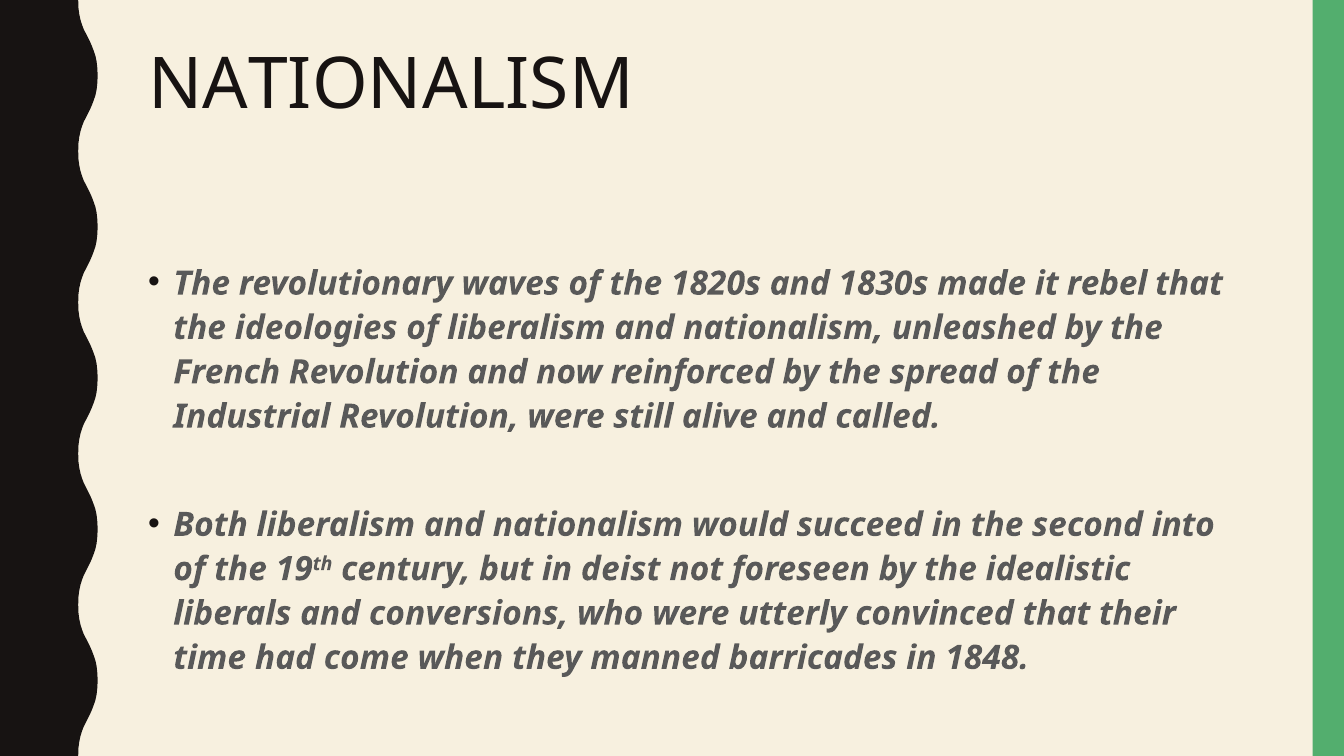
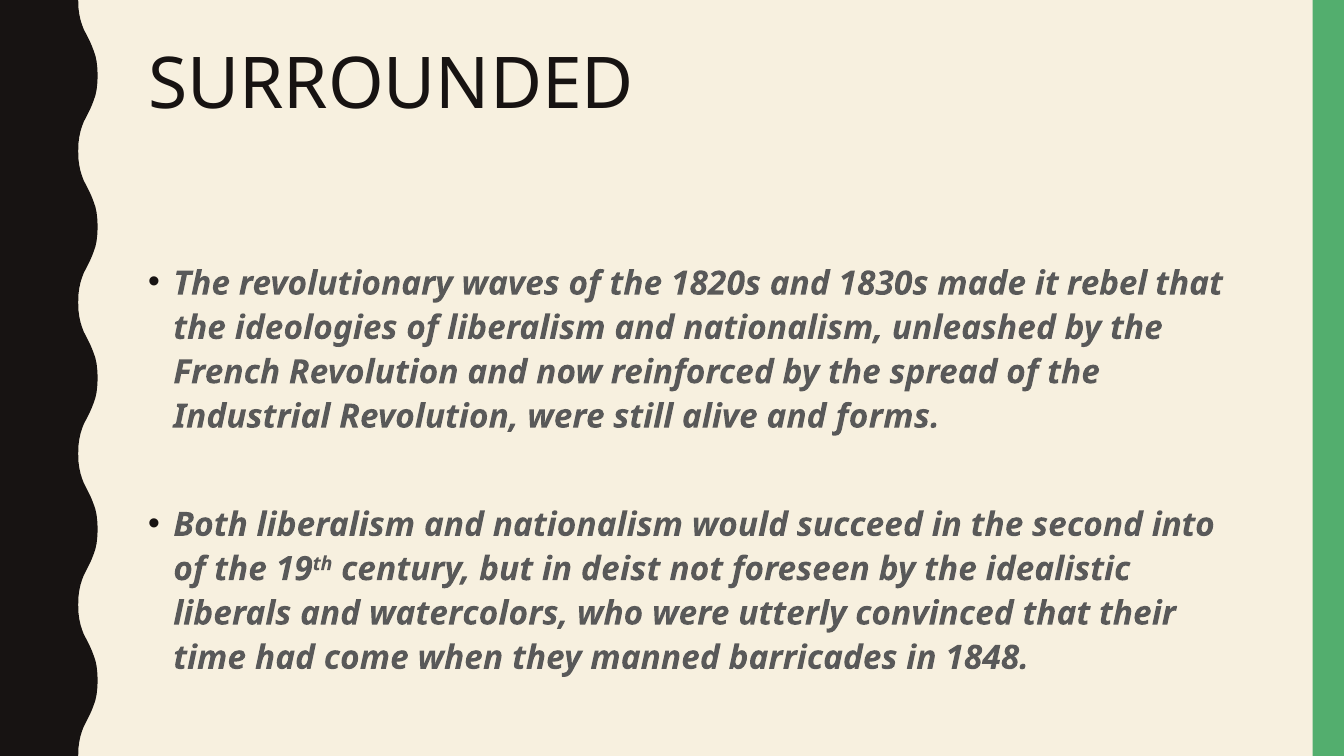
NATIONALISM at (391, 85): NATIONALISM -> SURROUNDED
called: called -> forms
conversions: conversions -> watercolors
